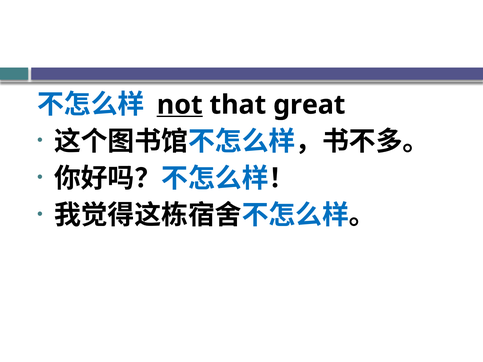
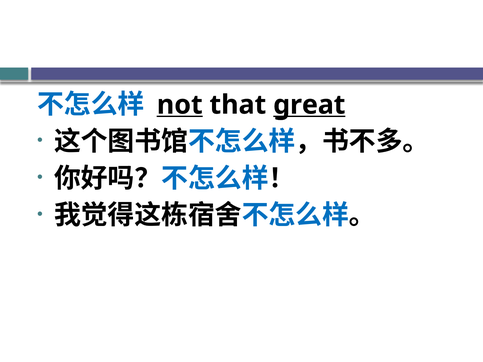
great underline: none -> present
